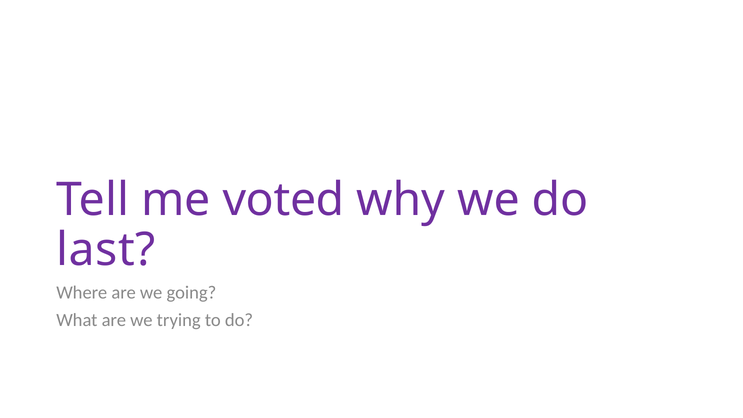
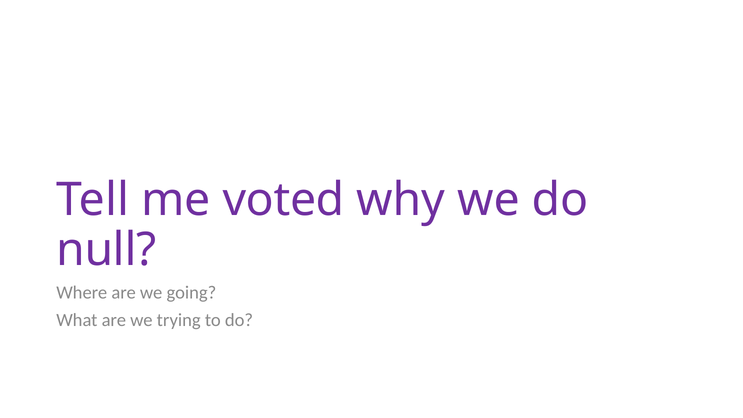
last: last -> null
